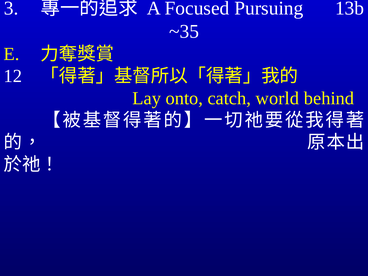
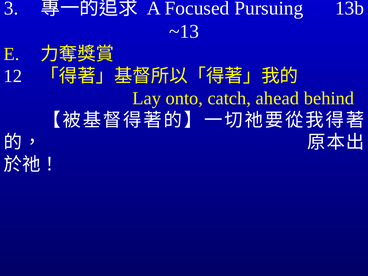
~35: ~35 -> ~13
world: world -> ahead
